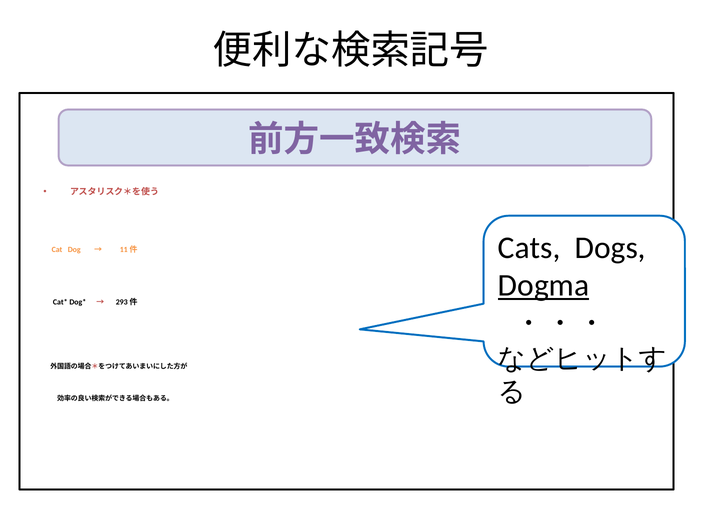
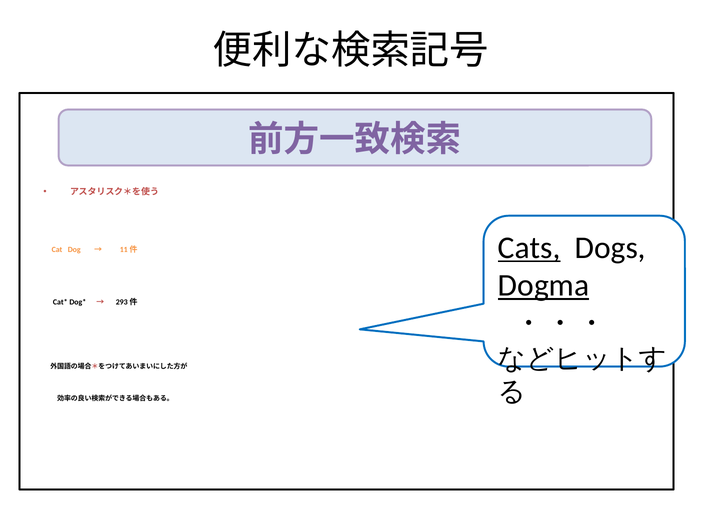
Cats underline: none -> present
